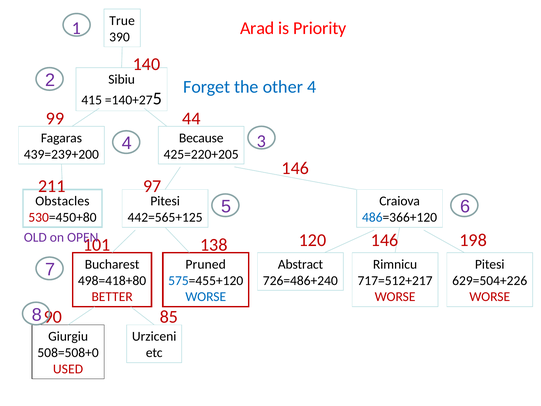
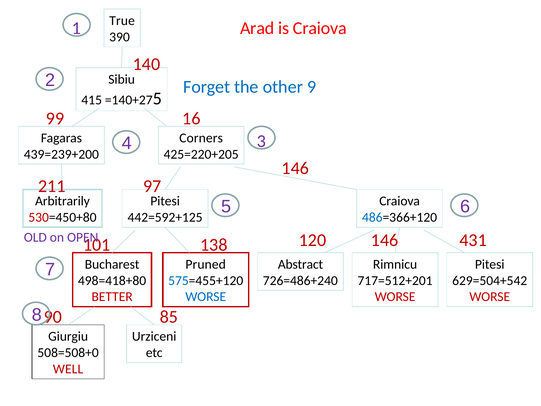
is Priority: Priority -> Craiova
other 4: 4 -> 9
44: 44 -> 16
Because: Because -> Corners
Obstacles: Obstacles -> Arbitrarily
442=565+125: 442=565+125 -> 442=592+125
198: 198 -> 431
717=512+217: 717=512+217 -> 717=512+201
629=504+226: 629=504+226 -> 629=504+542
USED: USED -> WELL
